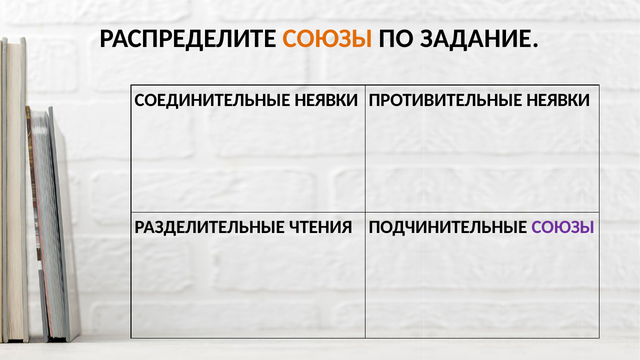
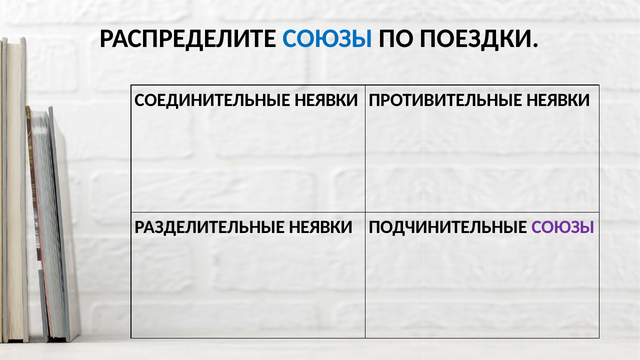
СОЮЗЫ at (328, 39) colour: orange -> blue
ЗАДАНИЕ: ЗАДАНИЕ -> ПОЕЗДКИ
РАЗДЕЛИТЕЛЬНЫЕ ЧТЕНИЯ: ЧТЕНИЯ -> НЕЯВКИ
